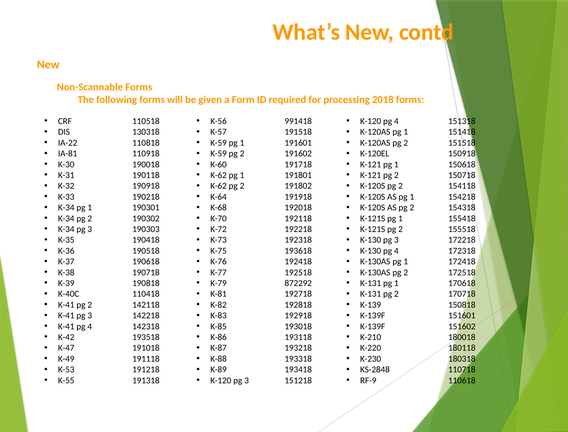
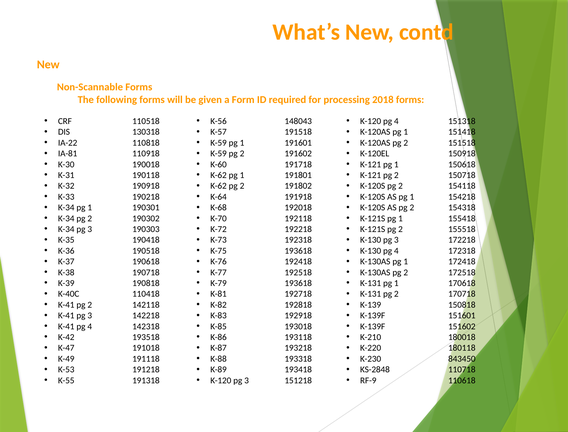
991418: 991418 -> 148043
K-79 872292: 872292 -> 193618
180318: 180318 -> 843450
